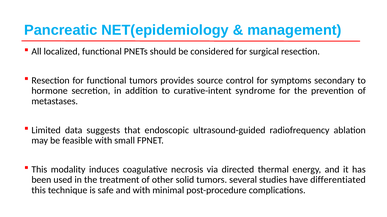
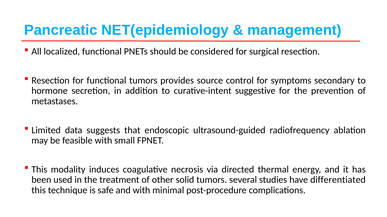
syndrome: syndrome -> suggestive
